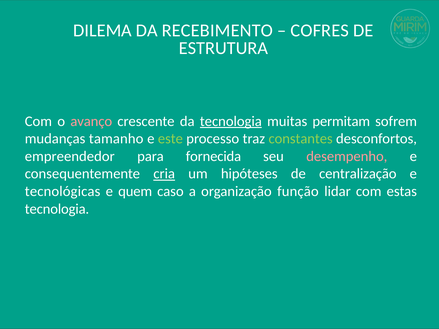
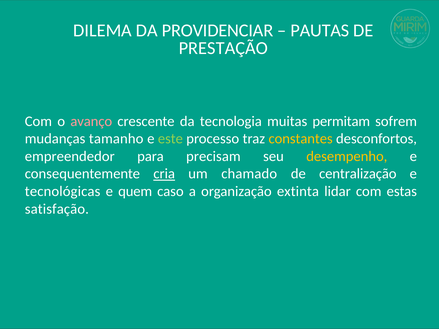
RECEBIMENTO: RECEBIMENTO -> PROVIDENCIAR
COFRES: COFRES -> PAUTAS
ESTRUTURA: ESTRUTURA -> PRESTAÇÃO
tecnologia at (231, 121) underline: present -> none
constantes colour: light green -> yellow
fornecida: fornecida -> precisam
desempenho colour: pink -> yellow
hipóteses: hipóteses -> chamado
função: função -> extinta
tecnologia at (57, 209): tecnologia -> satisfação
